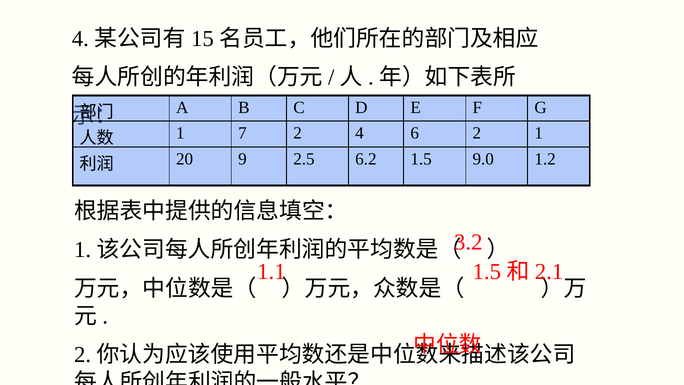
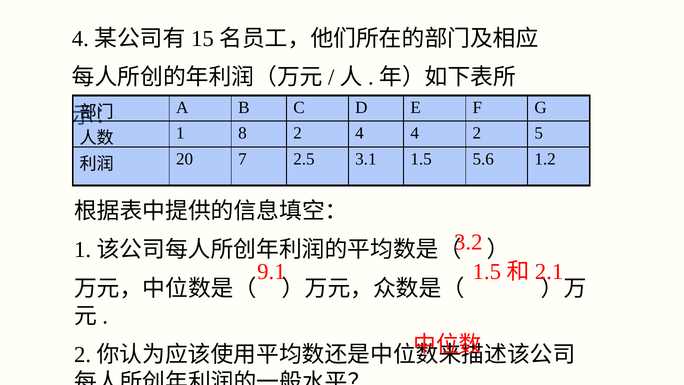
7: 7 -> 8
4 6: 6 -> 4
2 1: 1 -> 5
9: 9 -> 7
6.2: 6.2 -> 3.1
9.0: 9.0 -> 5.6
1.1: 1.1 -> 9.1
